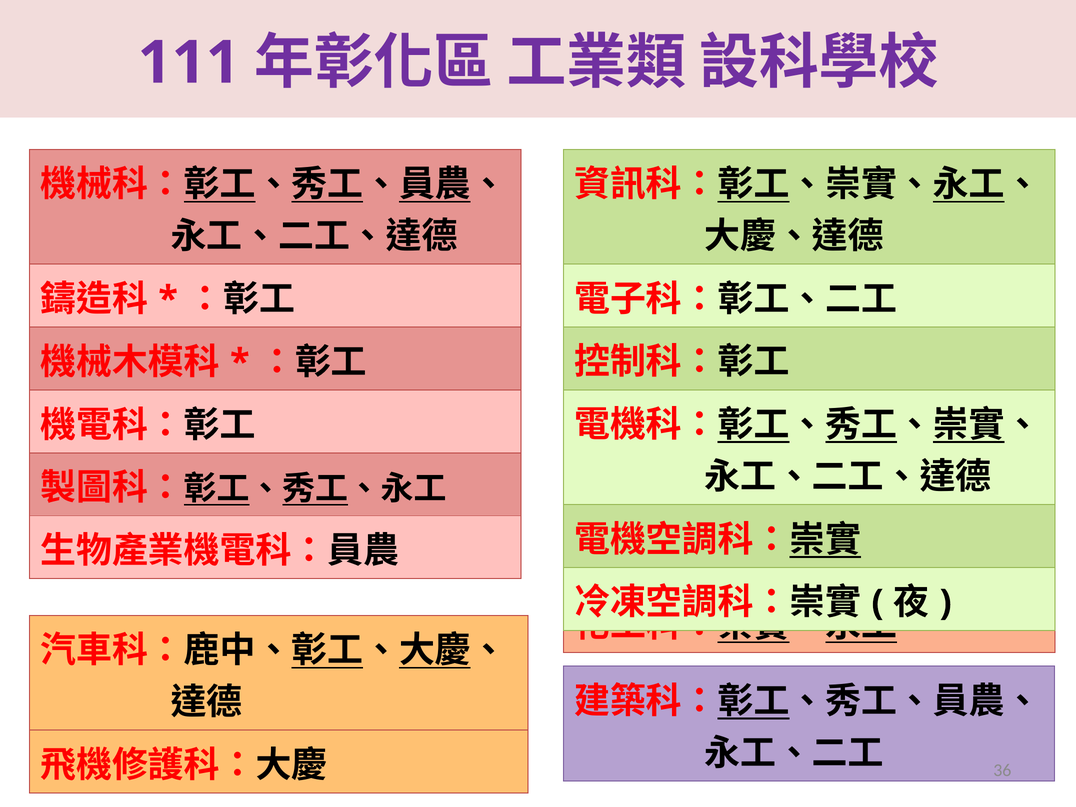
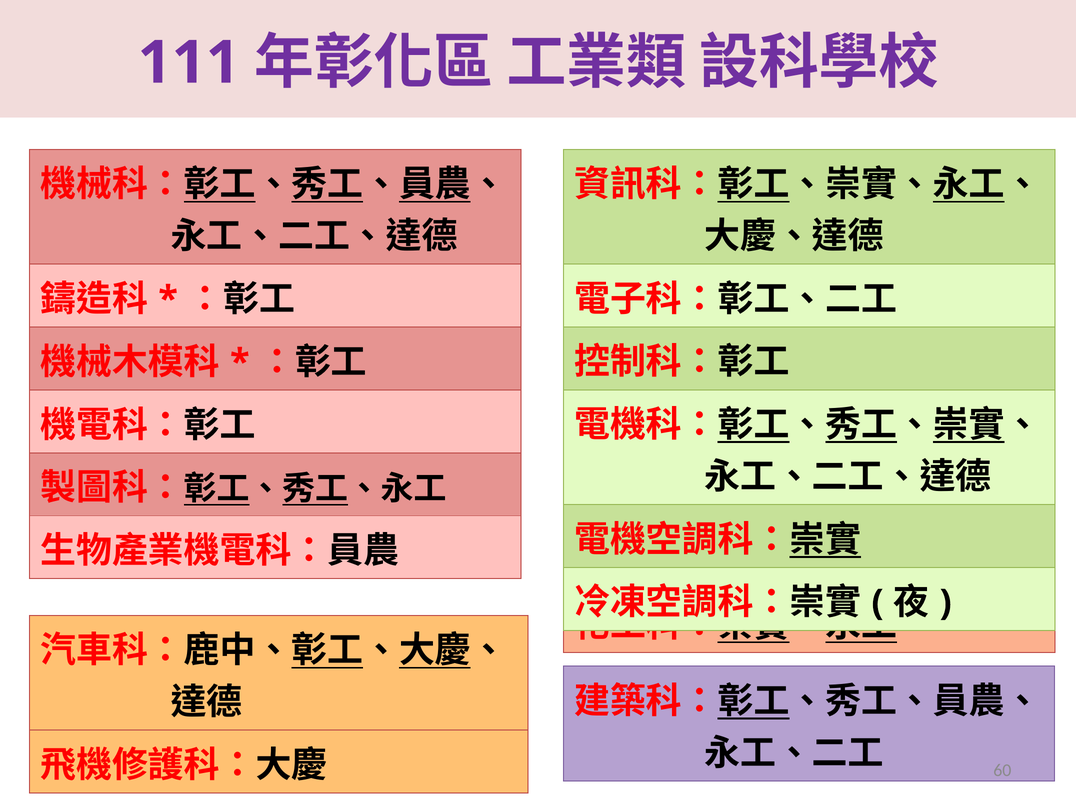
36: 36 -> 60
